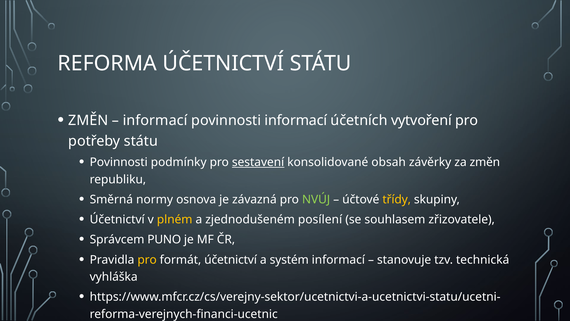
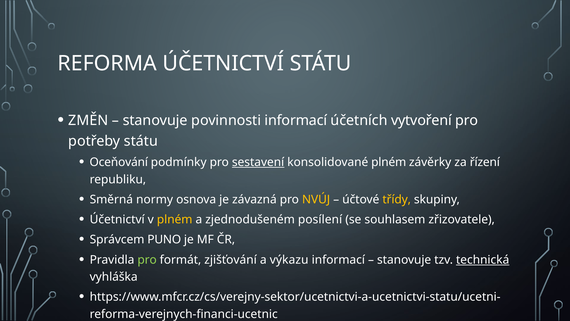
informací at (155, 120): informací -> stanovuje
Povinnosti at (119, 162): Povinnosti -> Oceňování
konsolidované obsah: obsah -> plném
za změn: změn -> řízení
NVÚJ colour: light green -> yellow
pro at (147, 259) colour: yellow -> light green
formát účetnictví: účetnictví -> zjišťování
systém: systém -> výkazu
technická underline: none -> present
